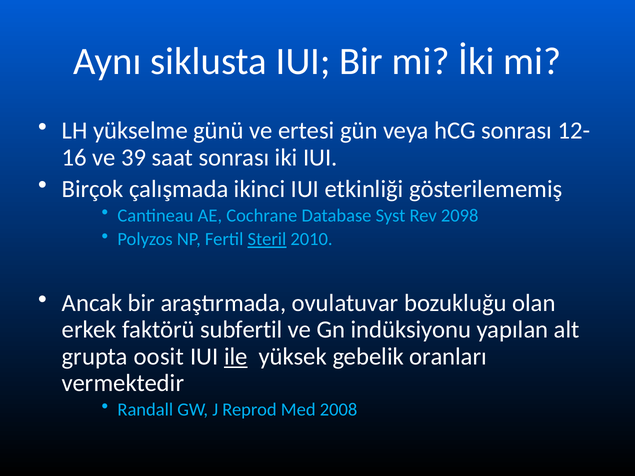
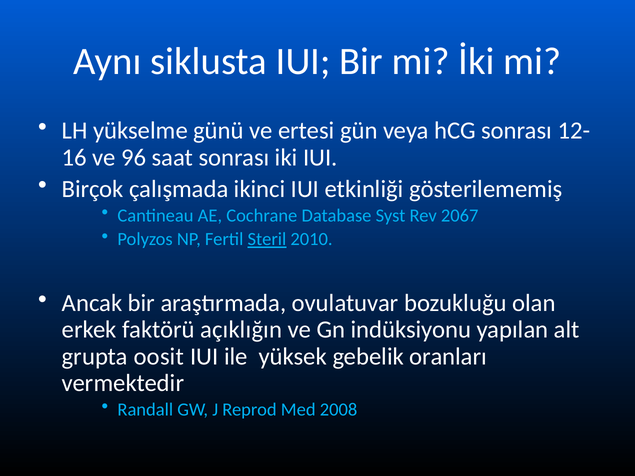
39: 39 -> 96
2098: 2098 -> 2067
subfertil: subfertil -> açıklığın
ile underline: present -> none
